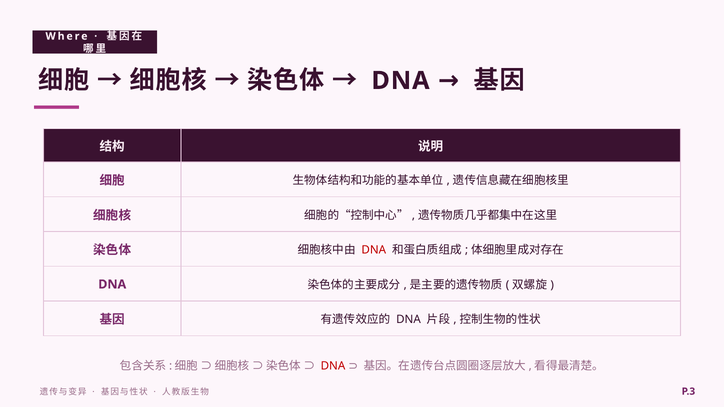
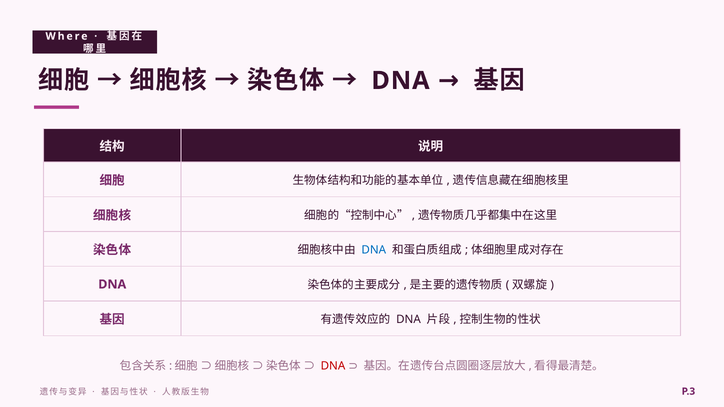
DNA at (374, 250) colour: red -> blue
